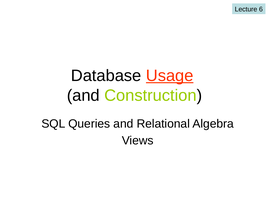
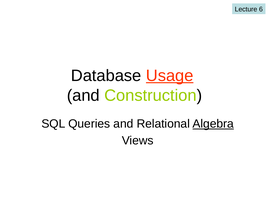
Algebra underline: none -> present
